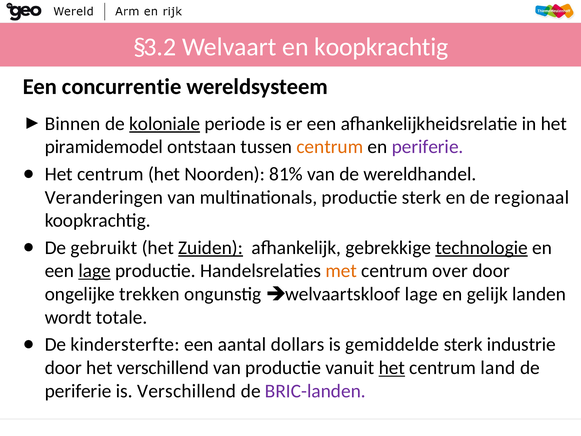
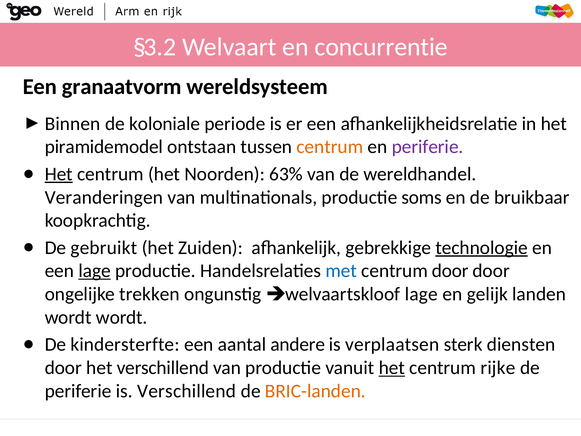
en koopkrachtig: koopkrachtig -> concurrentie
concurrentie: concurrentie -> granaatvorm
koloniale underline: present -> none
Het at (59, 174) underline: none -> present
81%: 81% -> 63%
productie sterk: sterk -> soms
regionaal: regionaal -> bruikbaar
Zuiden underline: present -> none
met colour: orange -> blue
centrum over: over -> door
wordt totale: totale -> wordt
dollars: dollars -> andere
gemiddelde: gemiddelde -> verplaatsen
industrie: industrie -> diensten
land: land -> rijke
BRIC-landen colour: purple -> orange
